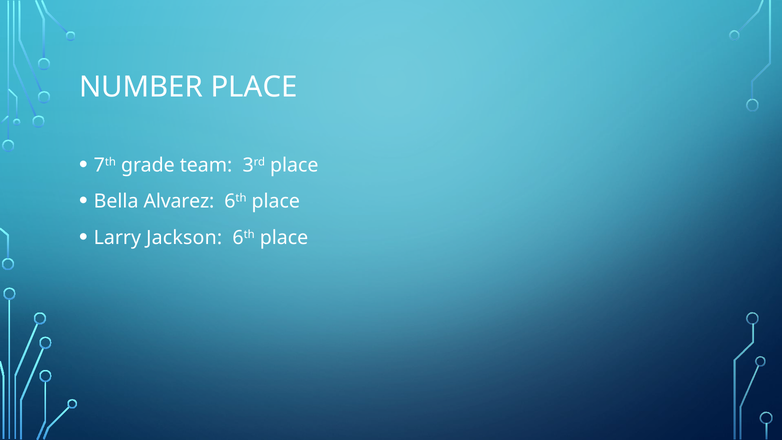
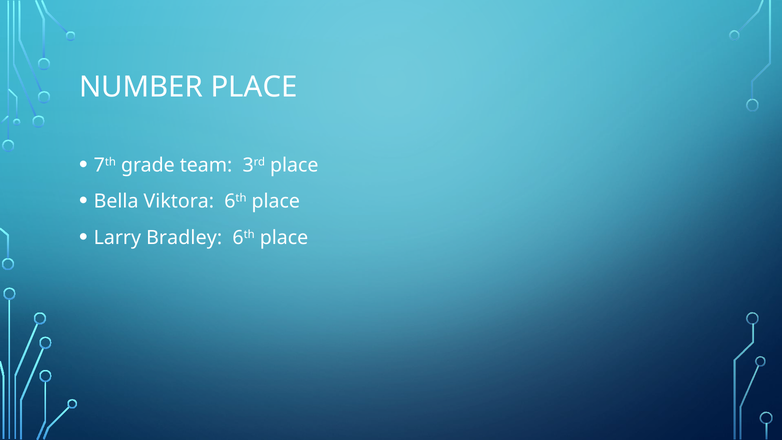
Alvarez: Alvarez -> Viktora
Jackson: Jackson -> Bradley
